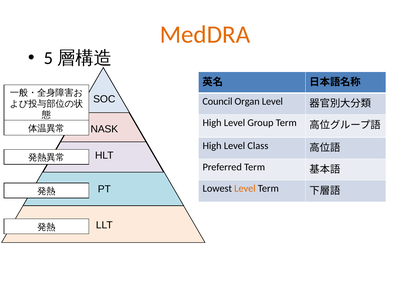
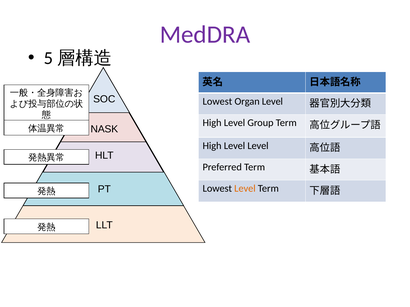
MedDRA colour: orange -> purple
Council at (217, 102): Council -> Lowest
Level Class: Class -> Level
